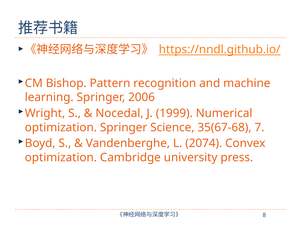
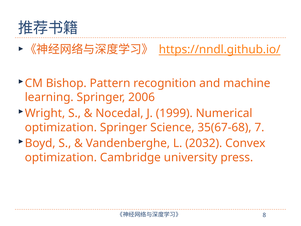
2074: 2074 -> 2032
